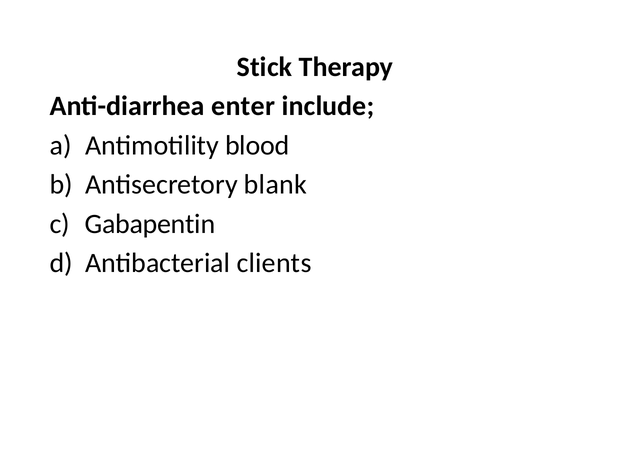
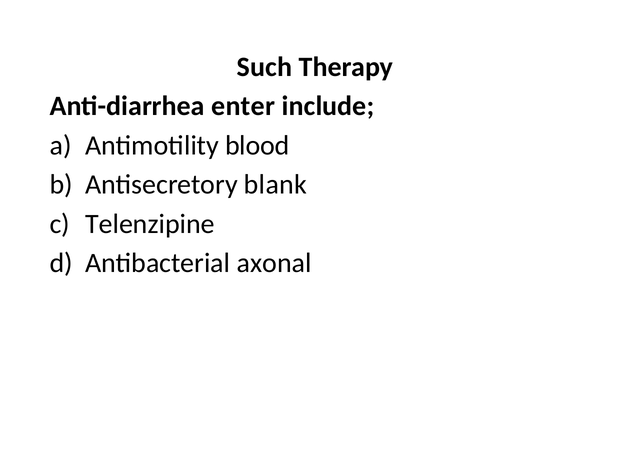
Stick: Stick -> Such
Gabapentin: Gabapentin -> Telenzipine
clients: clients -> axonal
